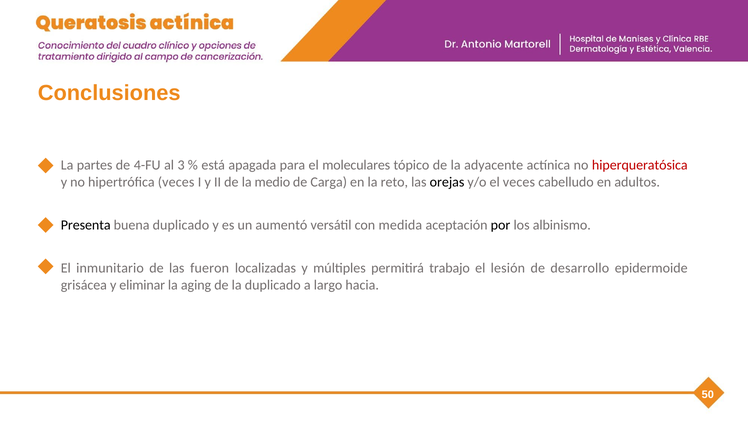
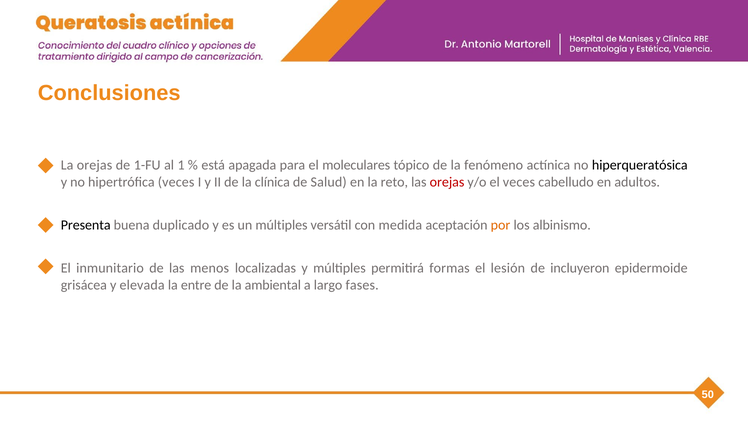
La partes: partes -> orejas
4-FU: 4-FU -> 1-FU
3: 3 -> 1
adyacente: adyacente -> fenómeno
hiperqueratósica colour: red -> black
medio: medio -> clínica
Carga: Carga -> Salud
orejas at (447, 182) colour: black -> red
un aumentó: aumentó -> múltiples
por colour: black -> orange
fueron: fueron -> menos
trabajo: trabajo -> formas
desarrollo: desarrollo -> incluyeron
eliminar: eliminar -> elevada
aging: aging -> entre
la duplicado: duplicado -> ambiental
hacia: hacia -> fases
